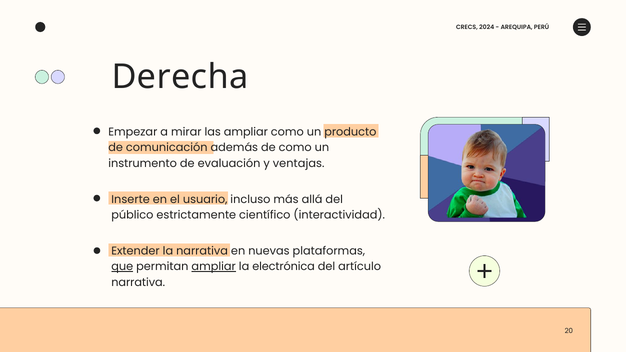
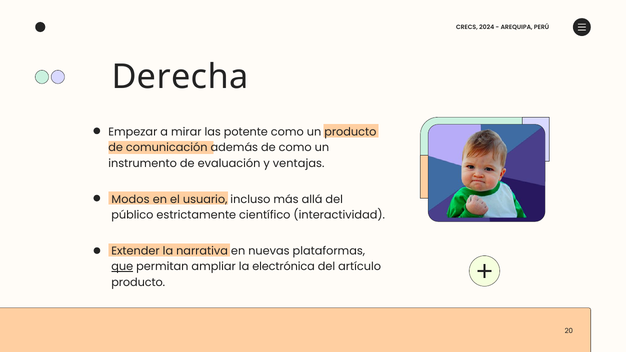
las ampliar: ampliar -> potente
Inserte: Inserte -> Modos
ampliar at (214, 267) underline: present -> none
narrativa at (138, 283): narrativa -> producto
